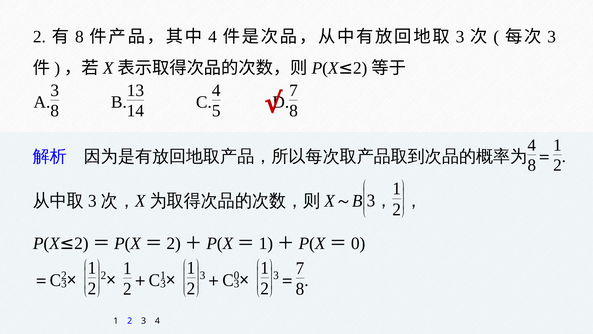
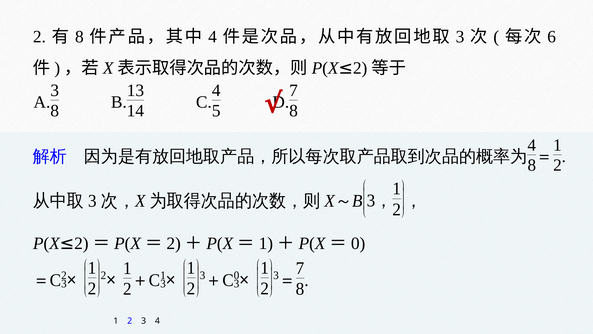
3 at (552, 37): 3 -> 6
